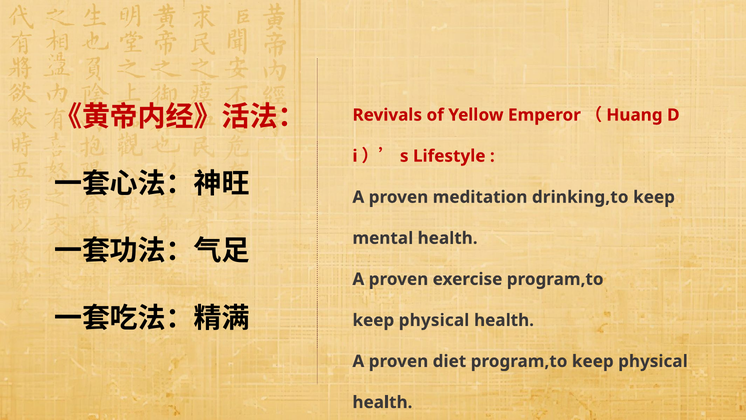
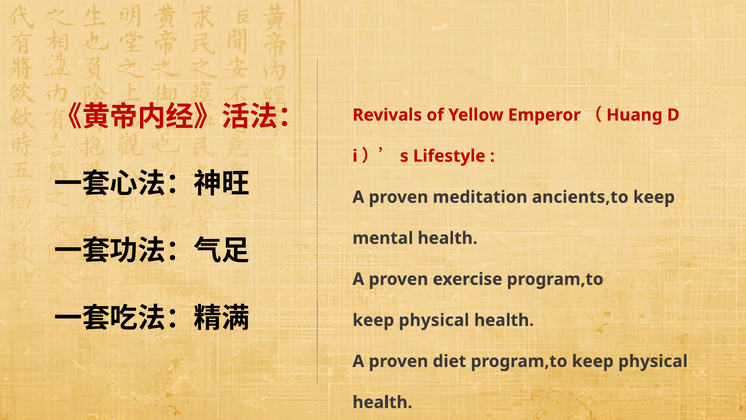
drinking,to: drinking,to -> ancients,to
